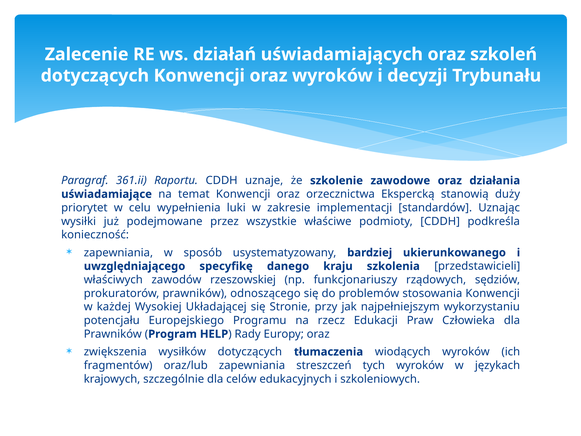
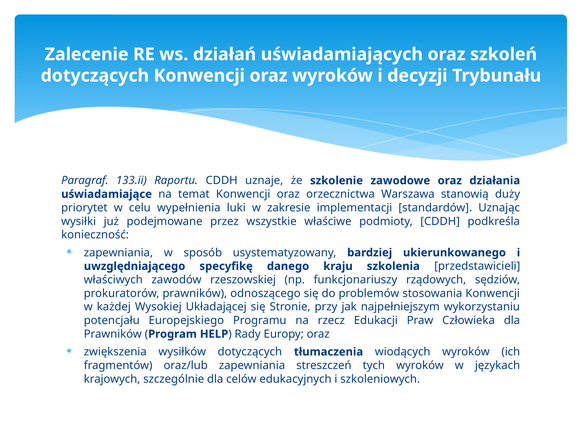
361.ii: 361.ii -> 133.ii
Ekspercką: Ekspercką -> Warszawa
